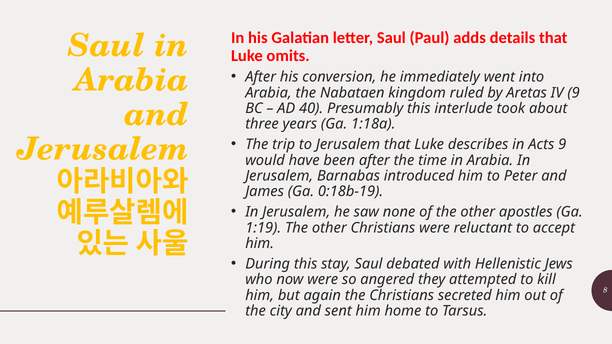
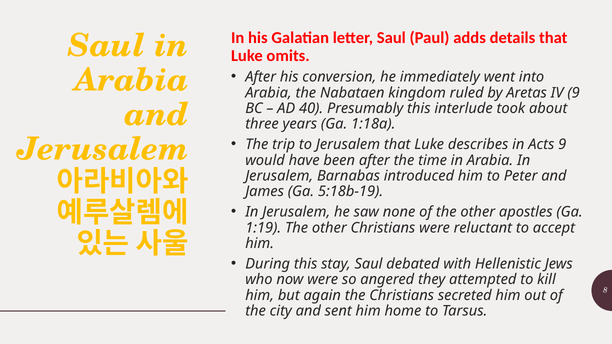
0:18b-19: 0:18b-19 -> 5:18b-19
